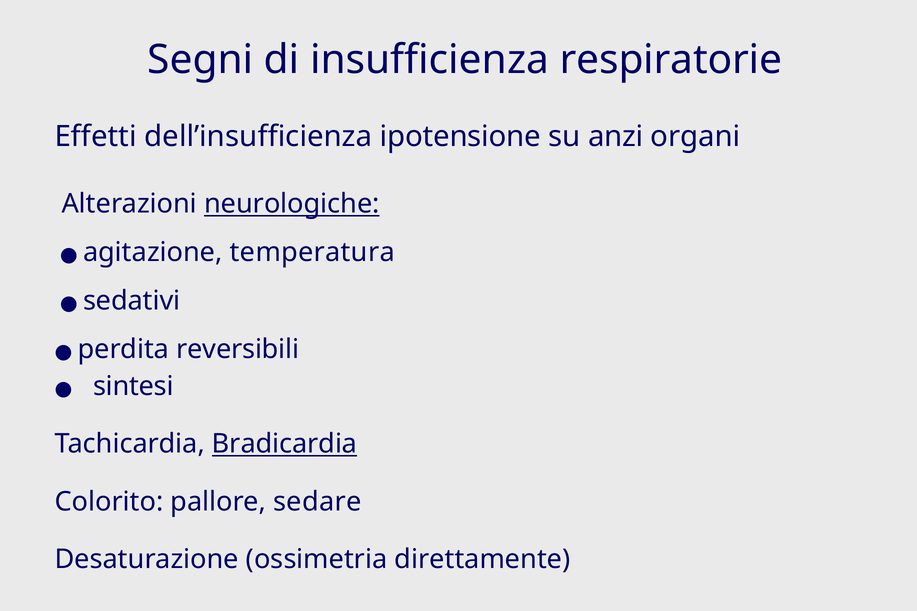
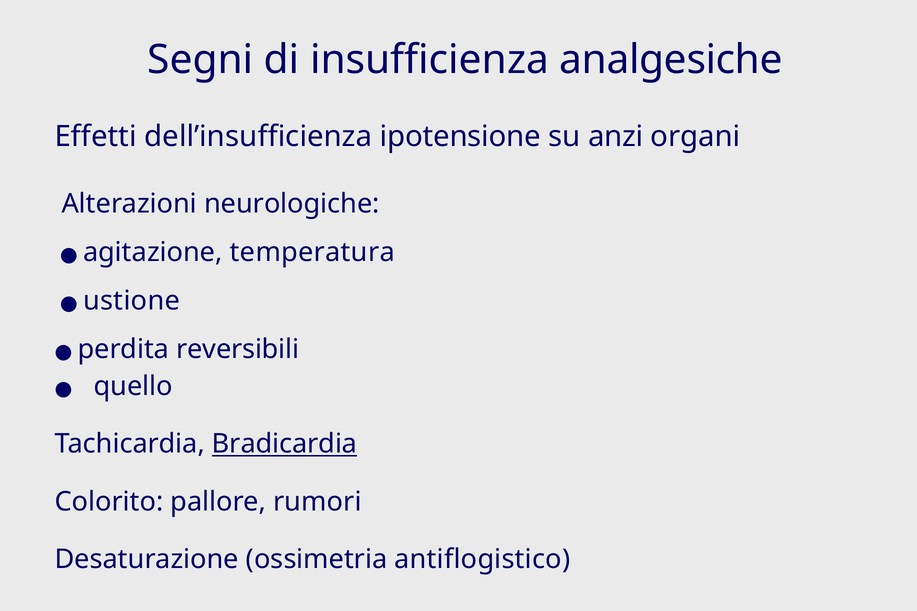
respiratorie: respiratorie -> analgesiche
neurologiche underline: present -> none
sedativi: sedativi -> ustione
sintesi: sintesi -> quello
sedare: sedare -> rumori
direttamente: direttamente -> antiflogistico
